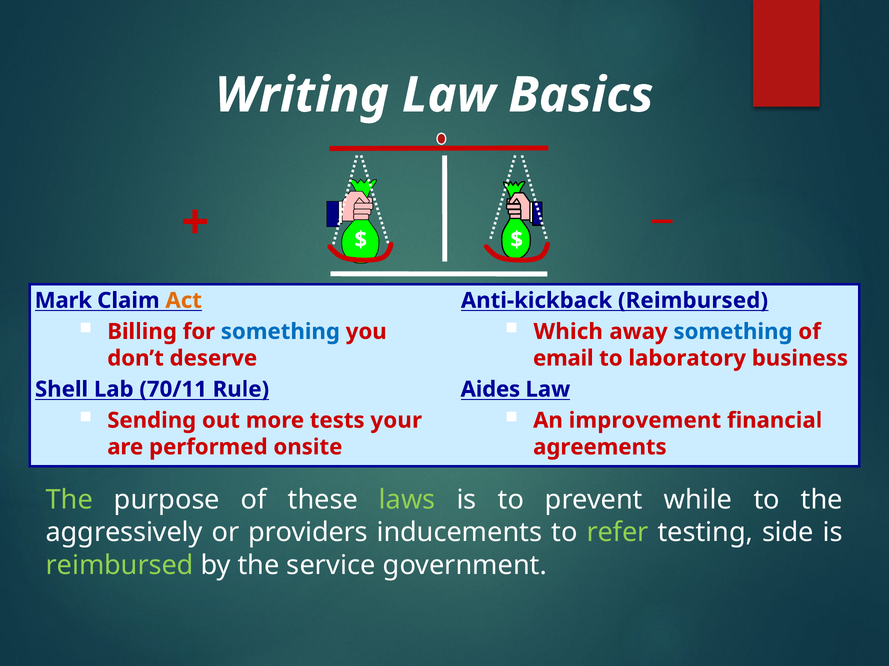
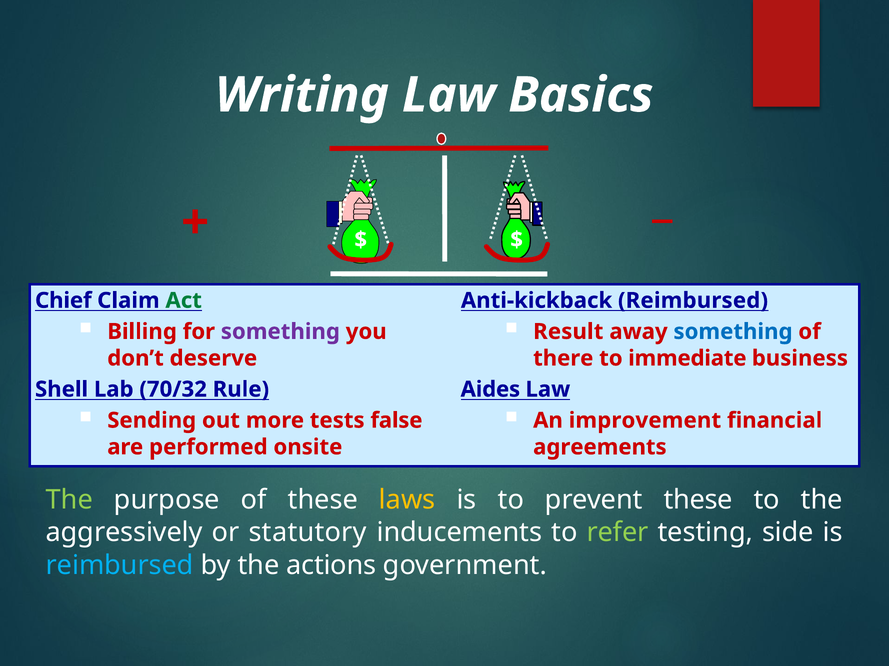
Mark: Mark -> Chief
Act colour: orange -> green
something at (280, 332) colour: blue -> purple
Which: Which -> Result
email: email -> there
laboratory: laboratory -> immediate
70/11: 70/11 -> 70/32
your: your -> false
laws colour: light green -> yellow
prevent while: while -> these
providers: providers -> statutory
reimbursed at (120, 566) colour: light green -> light blue
service: service -> actions
